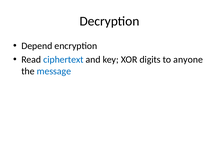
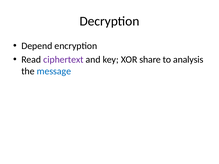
ciphertext colour: blue -> purple
digits: digits -> share
anyone: anyone -> analysis
